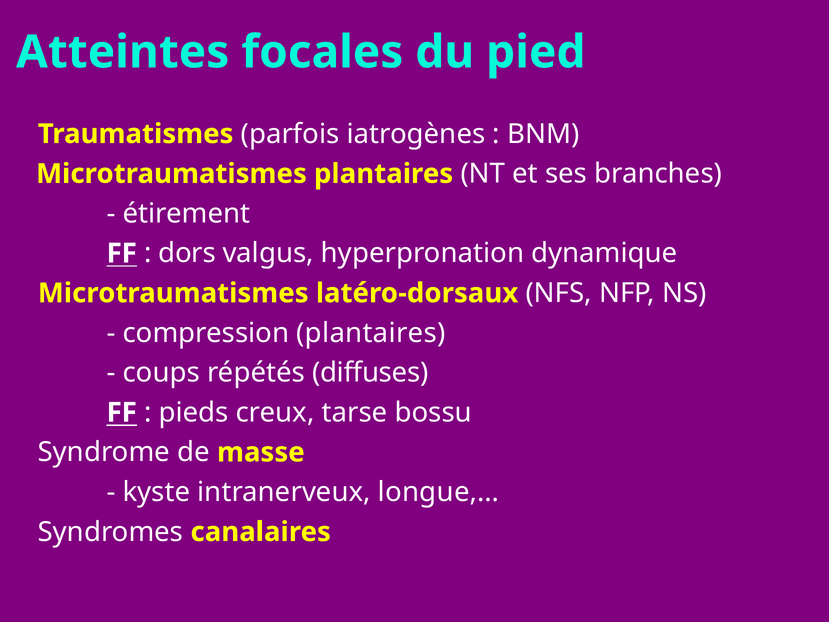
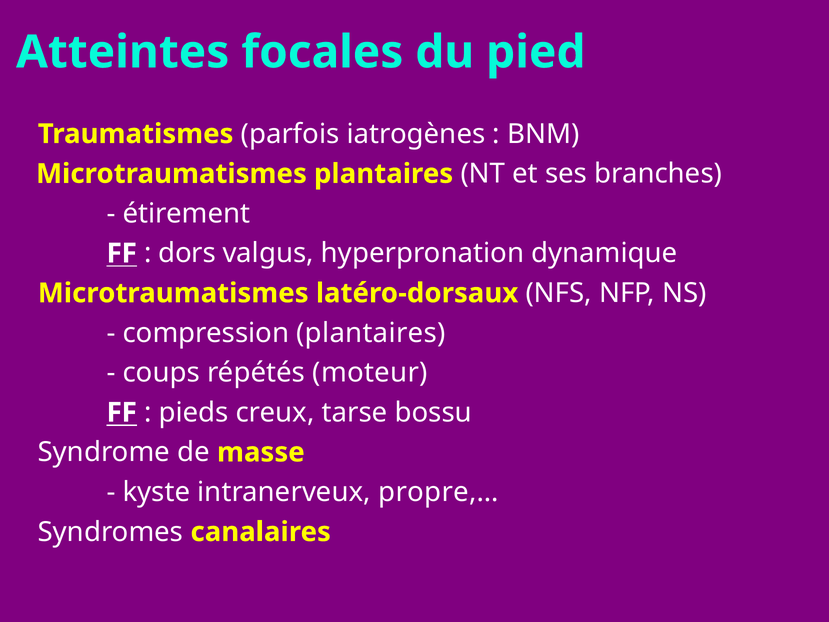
diffuses: diffuses -> moteur
longue,…: longue,… -> propre,…
